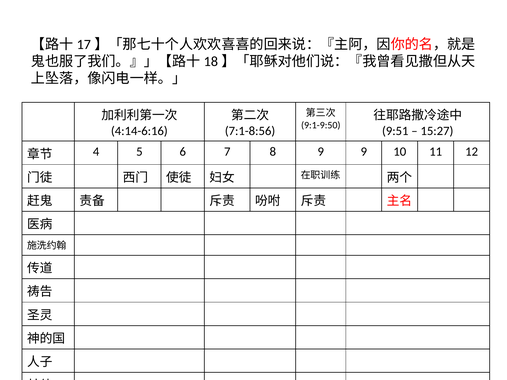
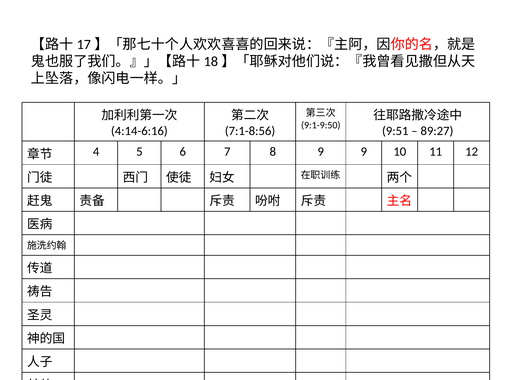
15:27: 15:27 -> 89:27
